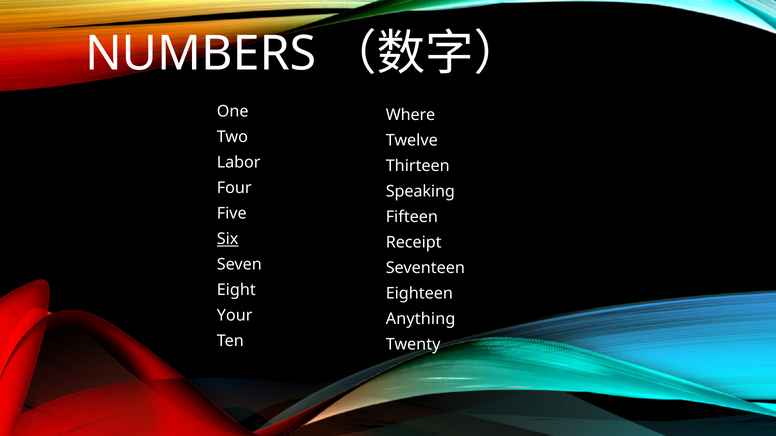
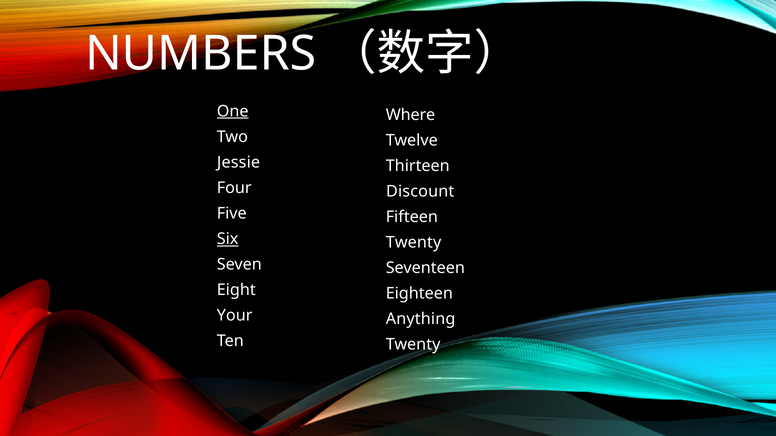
One underline: none -> present
Labor: Labor -> Jessie
Speaking: Speaking -> Discount
Receipt at (414, 243): Receipt -> Twenty
